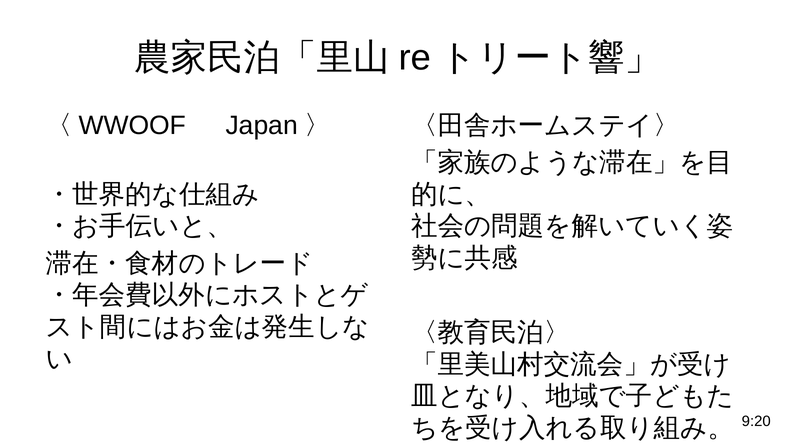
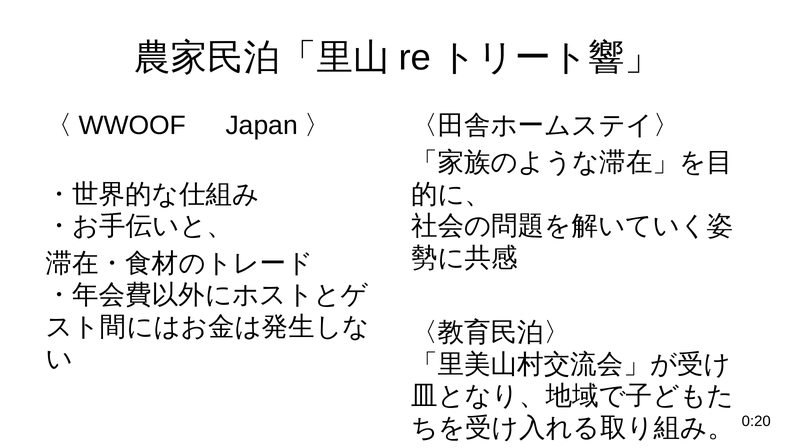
9:20: 9:20 -> 0:20
